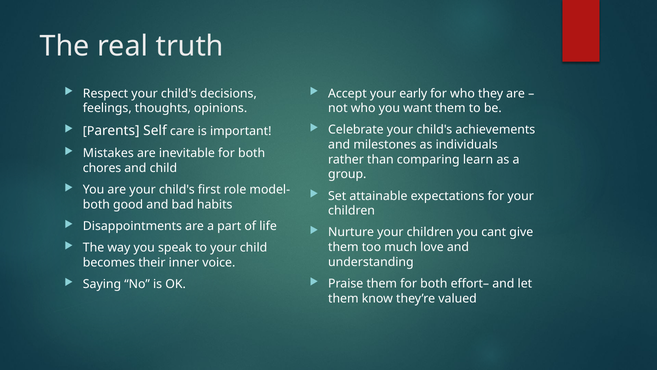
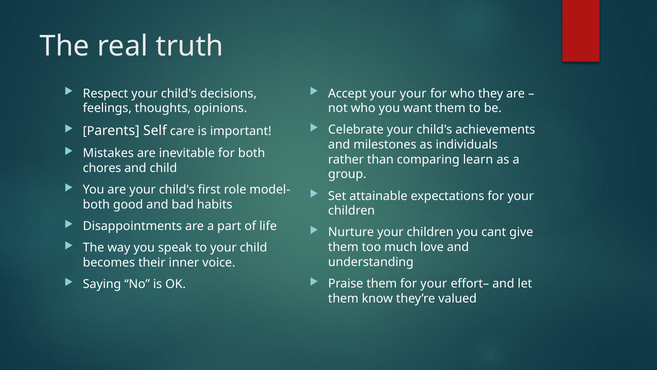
your early: early -> your
them for both: both -> your
